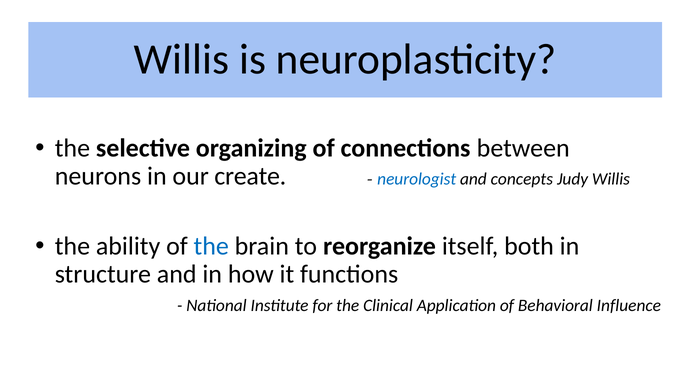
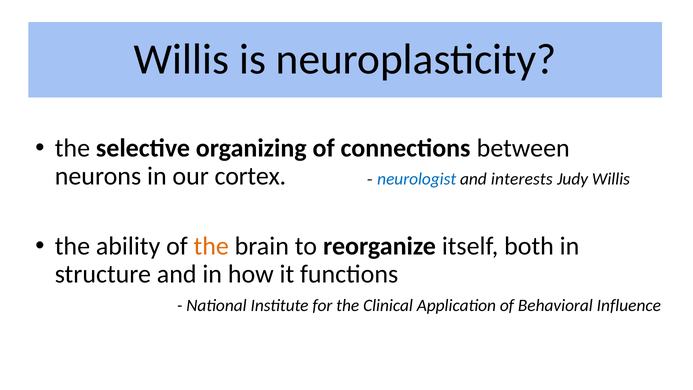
create: create -> cortex
concepts: concepts -> interests
the at (211, 246) colour: blue -> orange
